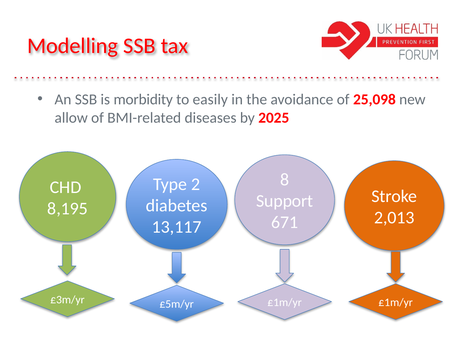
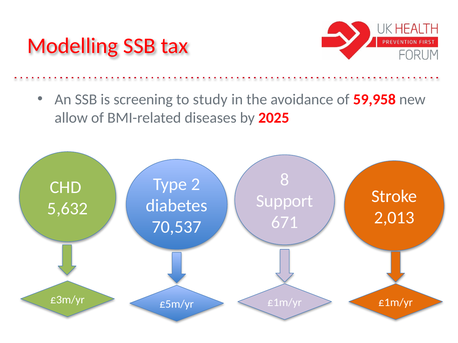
morbidity: morbidity -> screening
easily: easily -> study
25,098: 25,098 -> 59,958
8,195: 8,195 -> 5,632
13,117: 13,117 -> 70,537
